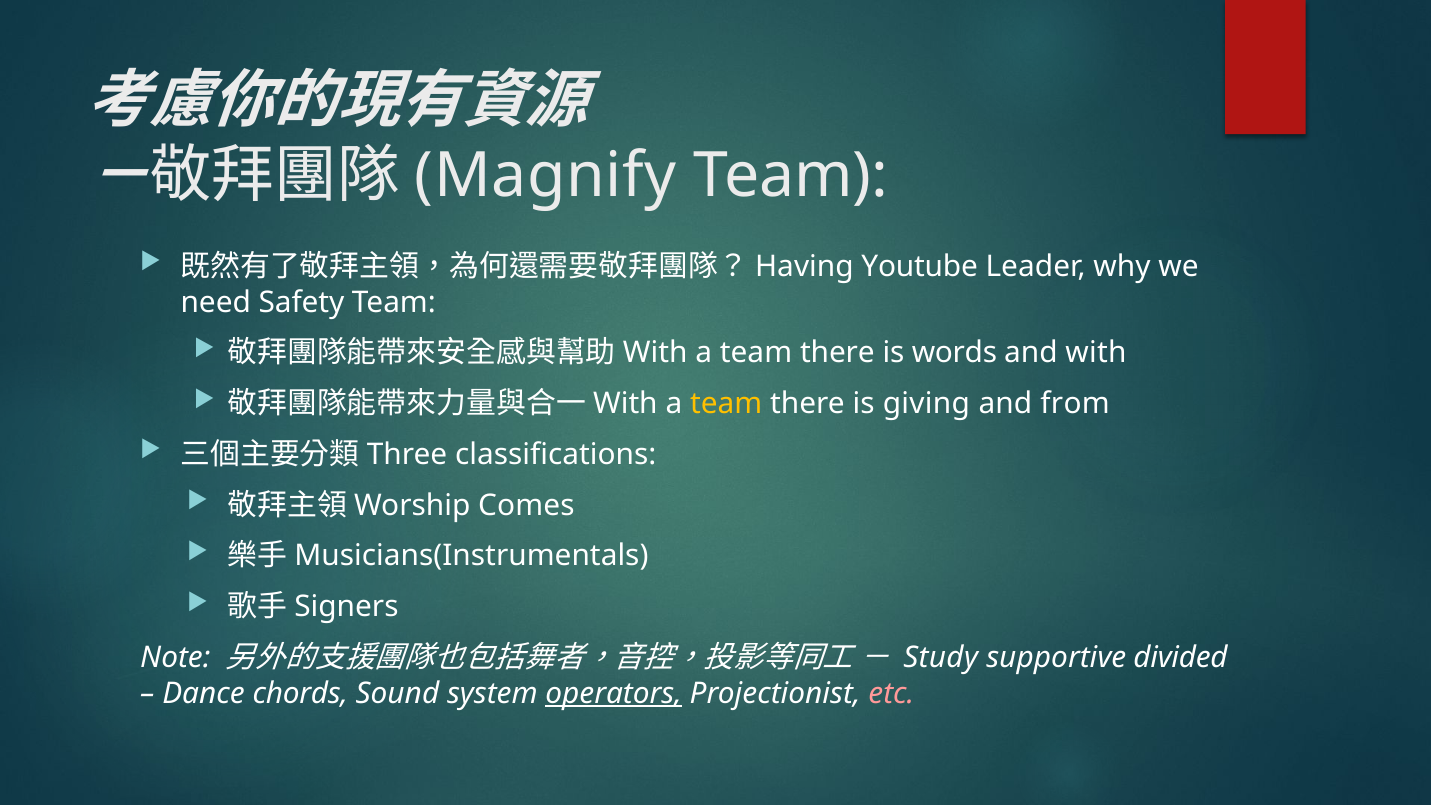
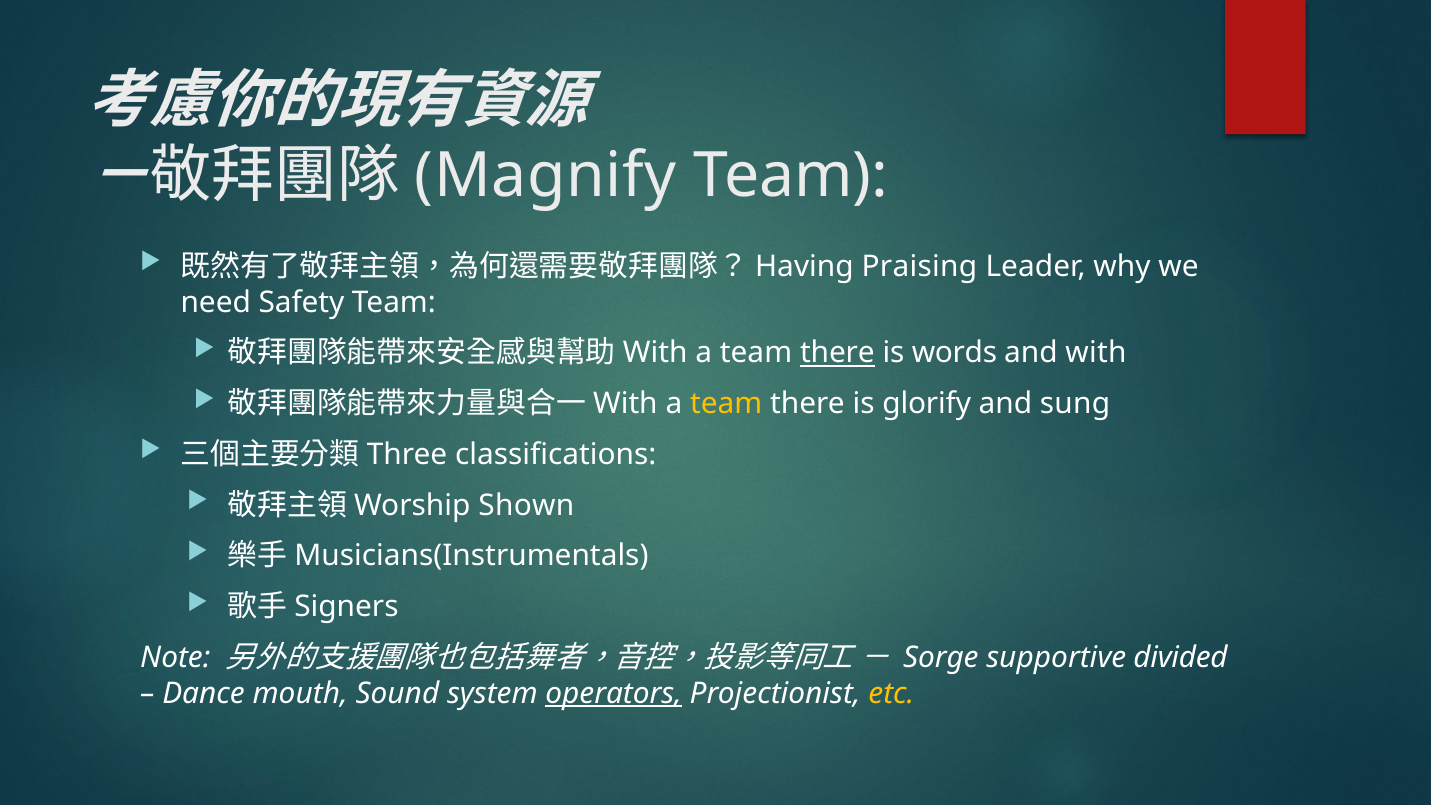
Youtube: Youtube -> Praising
there at (837, 353) underline: none -> present
giving: giving -> glorify
from: from -> sung
Comes: Comes -> Shown
Study: Study -> Sorge
chords: chords -> mouth
etc colour: pink -> yellow
